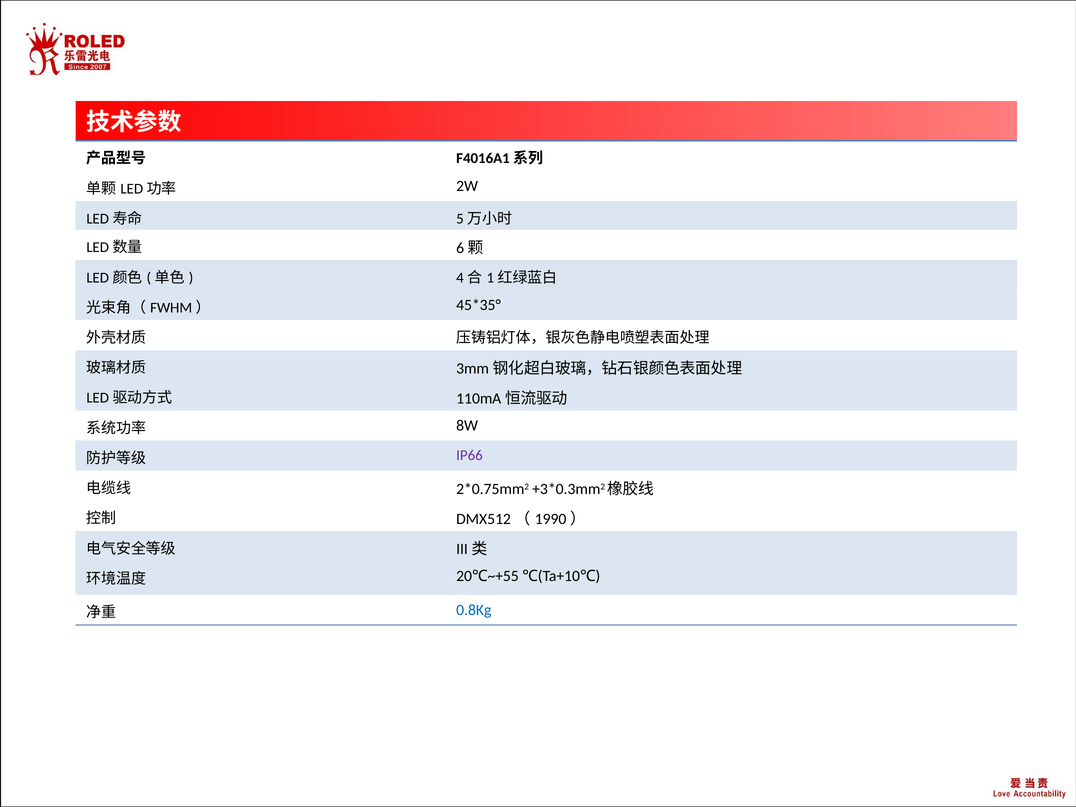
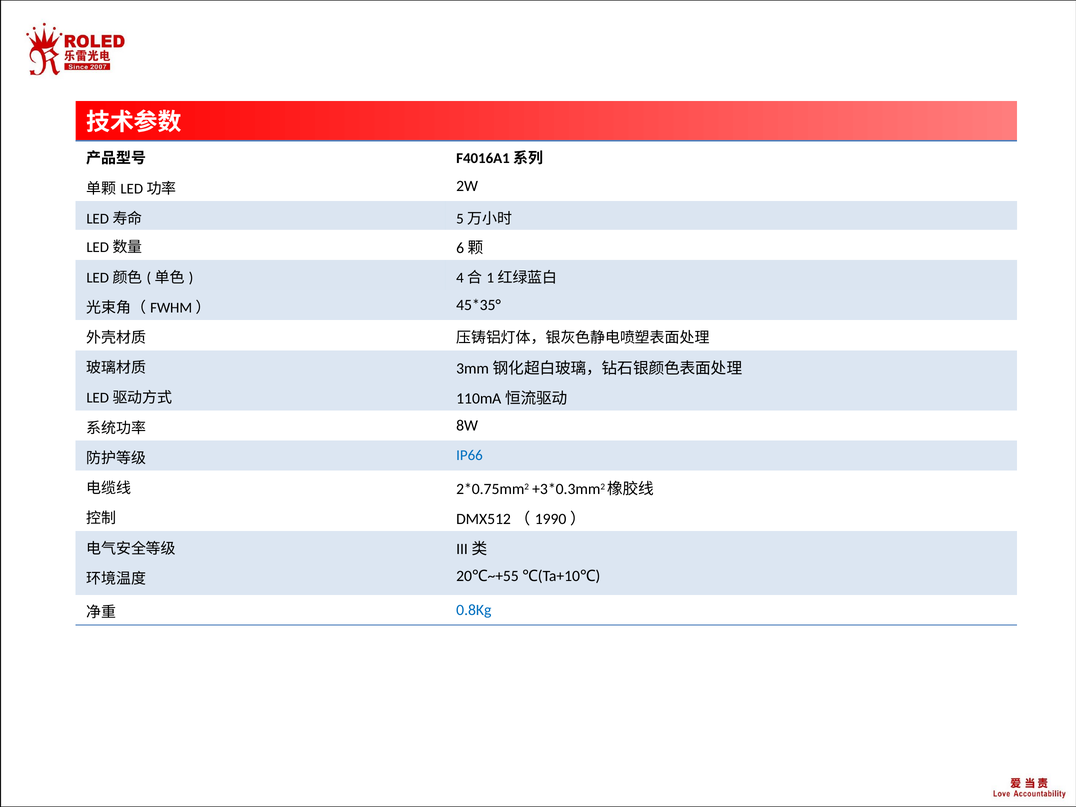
IP66 colour: purple -> blue
